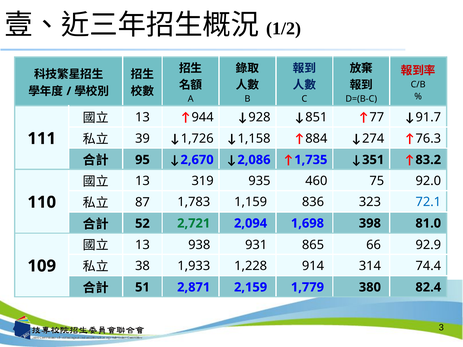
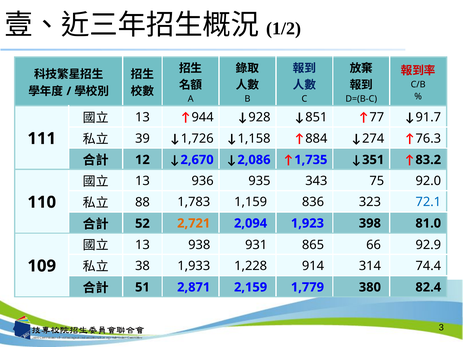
95: 95 -> 12
319: 319 -> 936
460: 460 -> 343
87: 87 -> 88
2,721 colour: green -> orange
1,698: 1,698 -> 1,923
